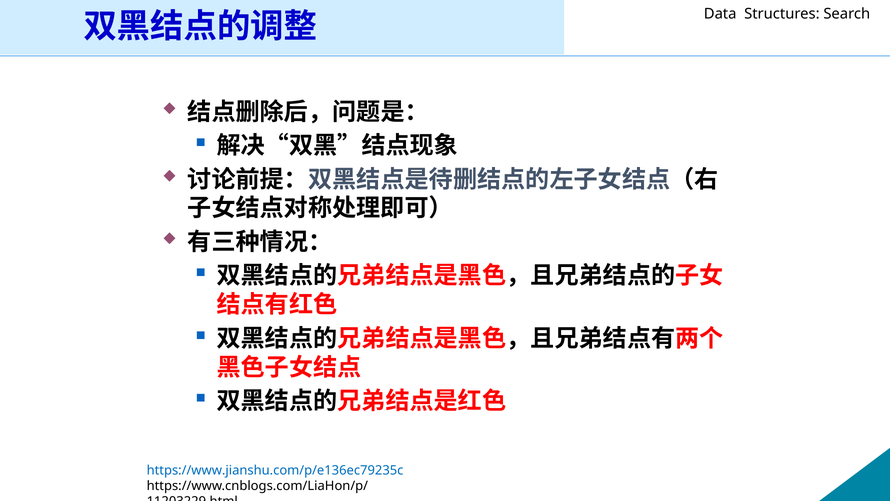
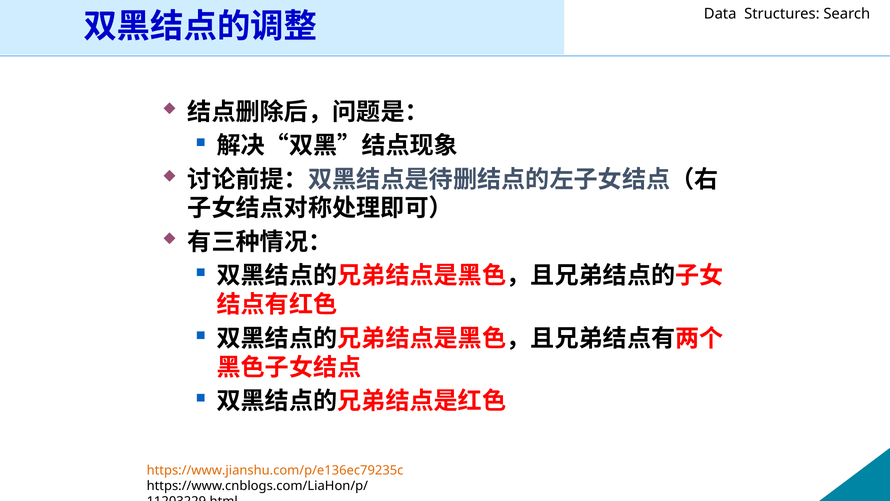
https://www.jianshu.com/p/e136ec79235c colour: blue -> orange
